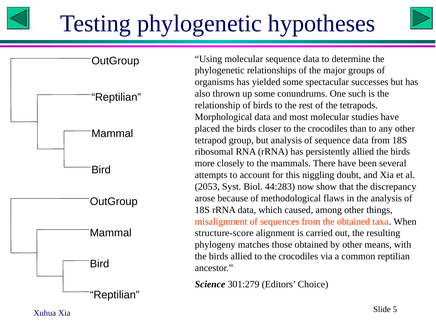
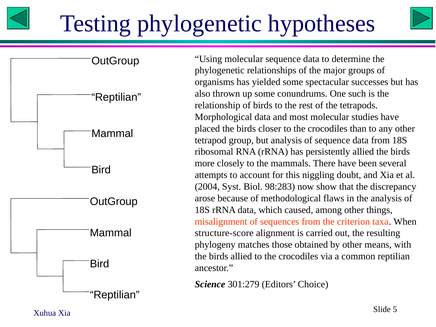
2053: 2053 -> 2004
44:283: 44:283 -> 98:283
the obtained: obtained -> criterion
